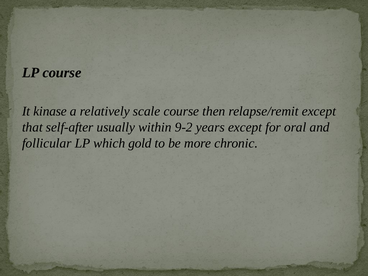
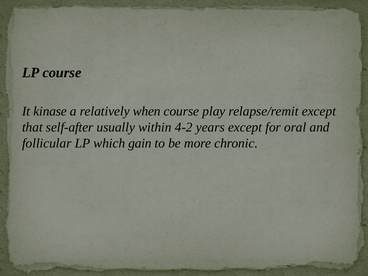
scale: scale -> when
then: then -> play
9-2: 9-2 -> 4-2
gold: gold -> gain
